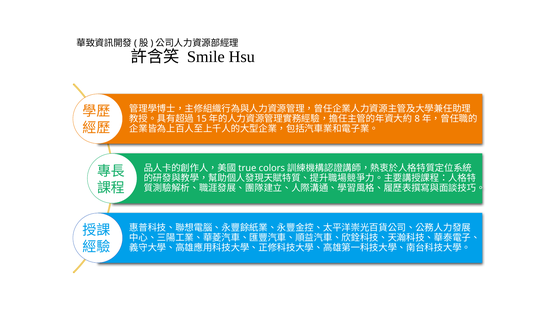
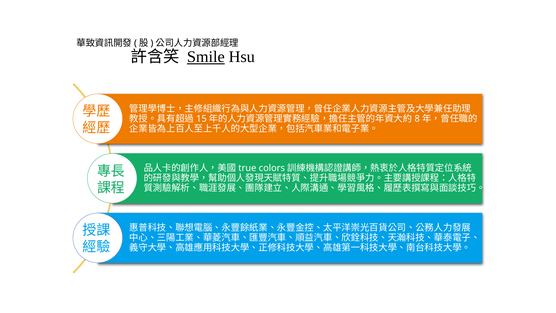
Smile underline: none -> present
